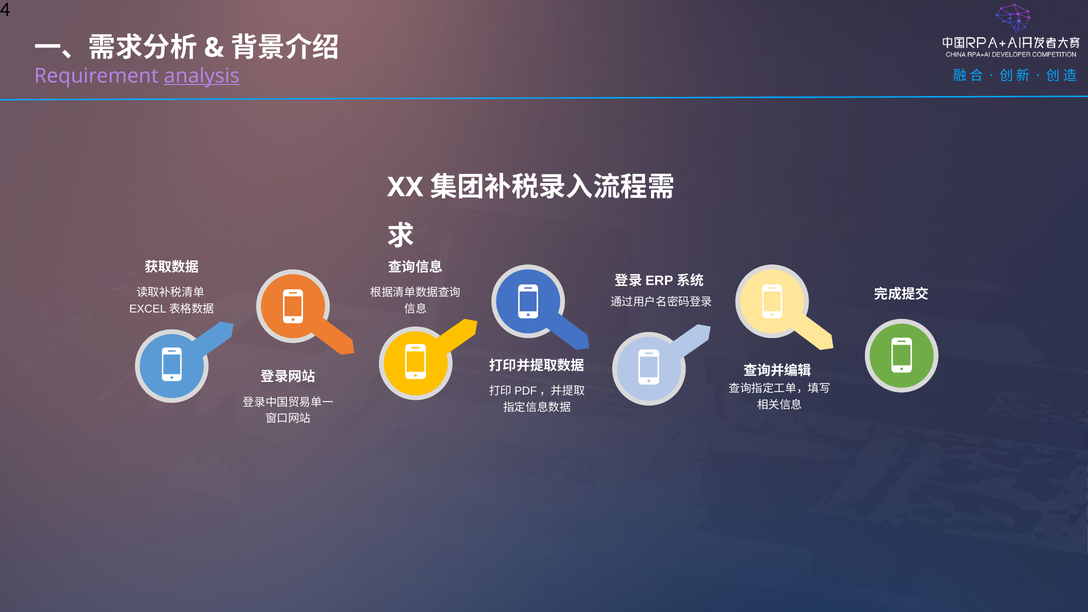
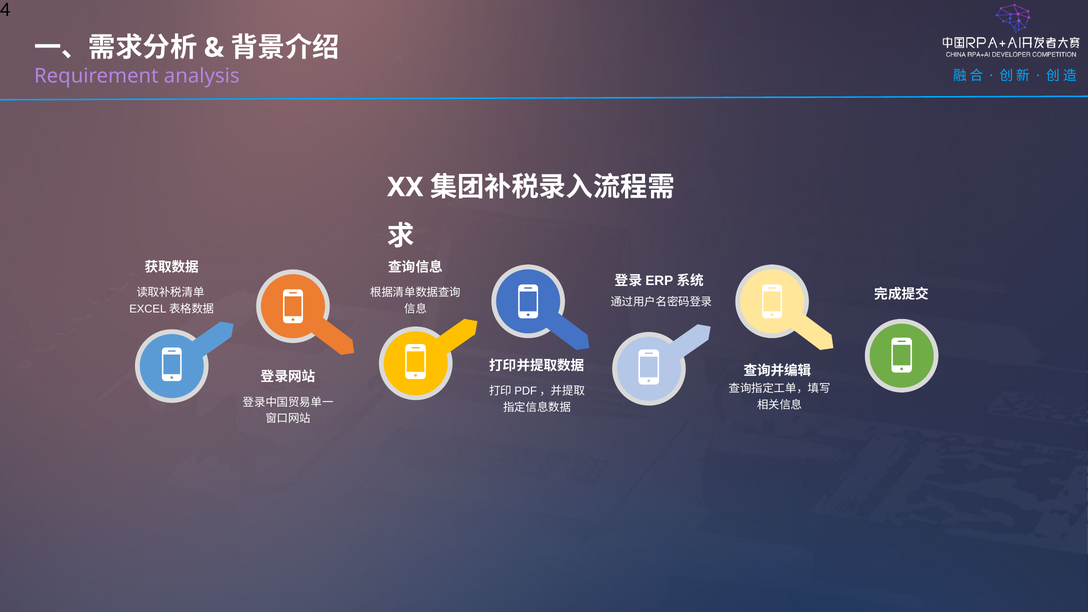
analysis underline: present -> none
